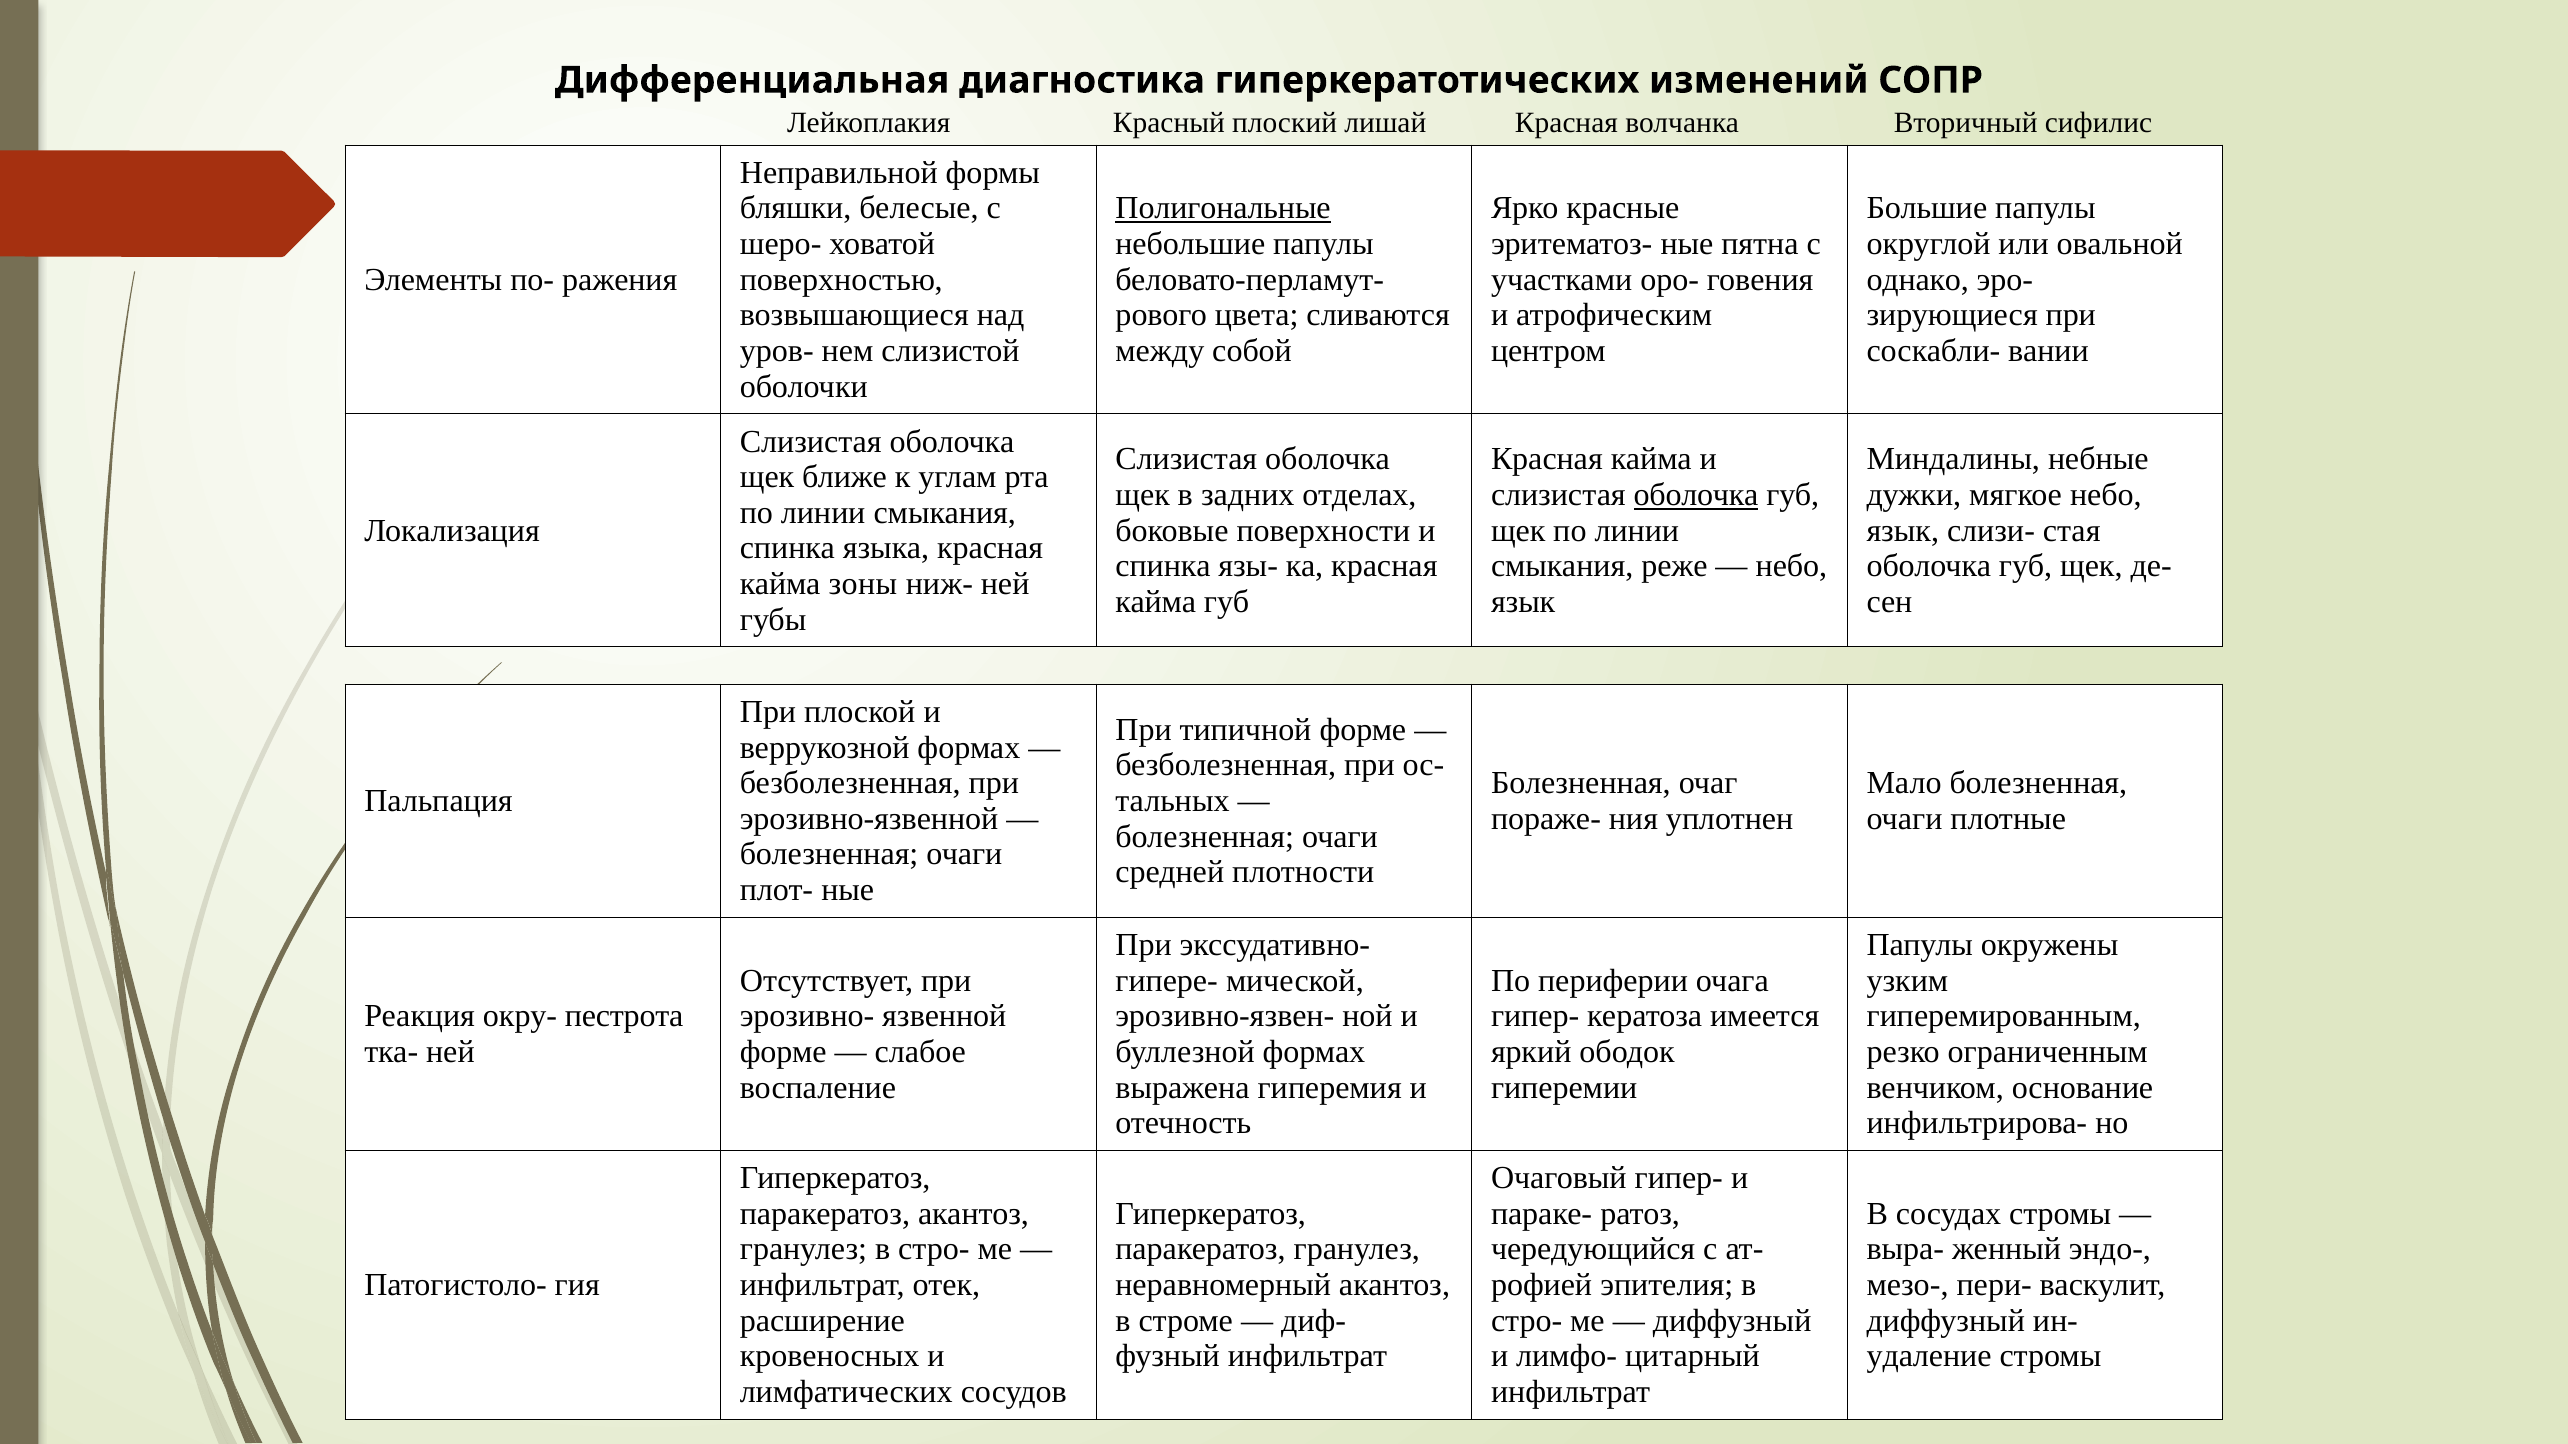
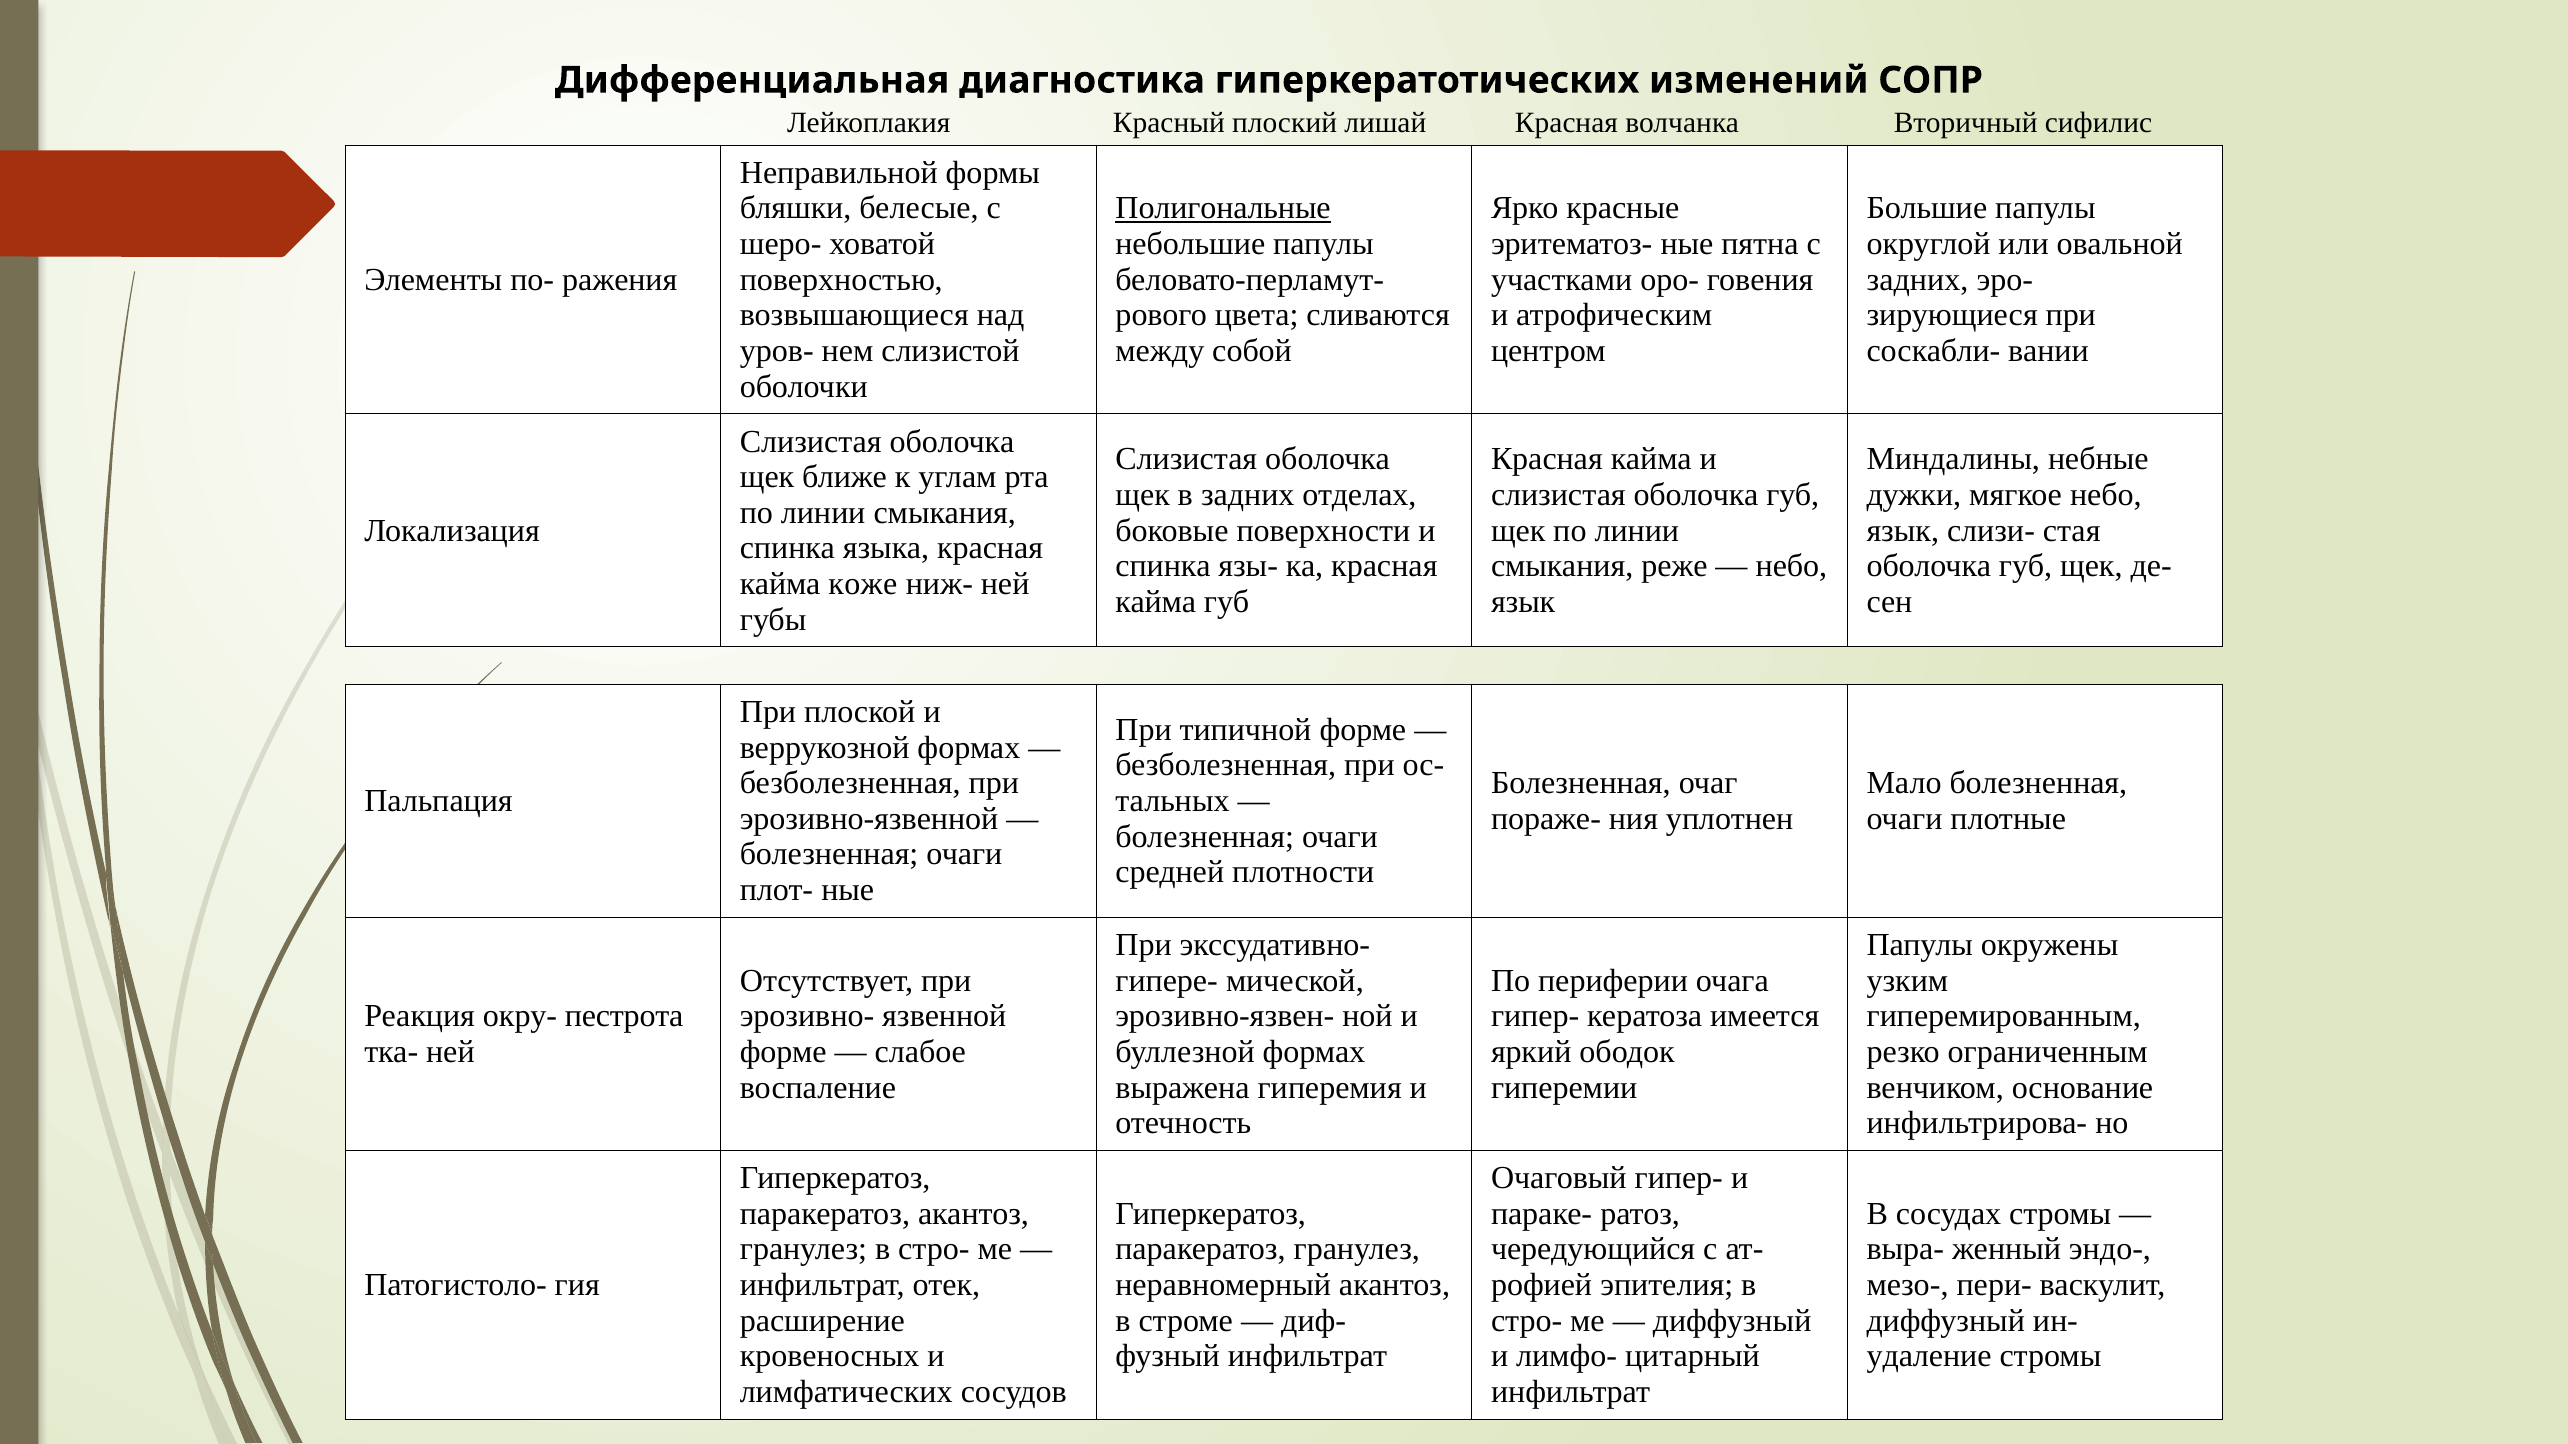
однако at (1918, 280): однако -> задних
оболочка at (1696, 495) underline: present -> none
зоны: зоны -> коже
